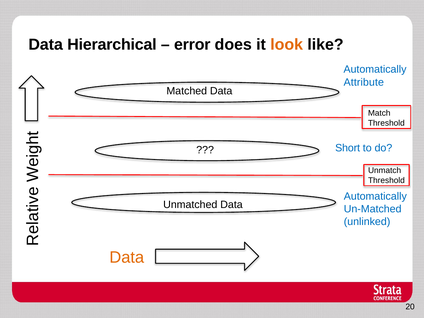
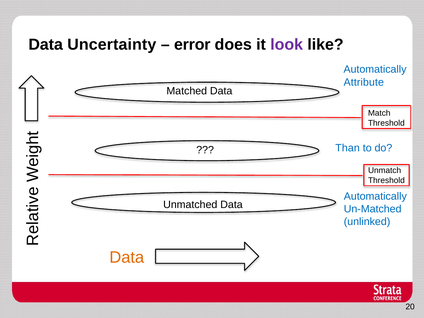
Hierarchical: Hierarchical -> Uncertainty
look colour: orange -> purple
Short: Short -> Than
